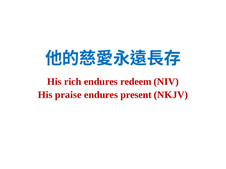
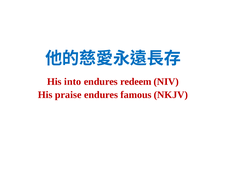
rich: rich -> into
present: present -> famous
